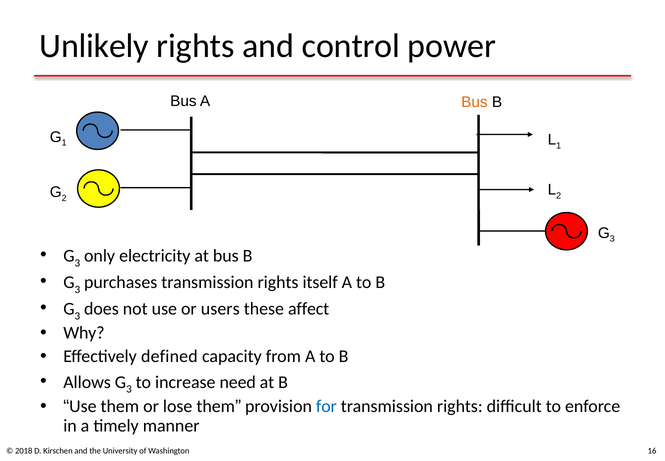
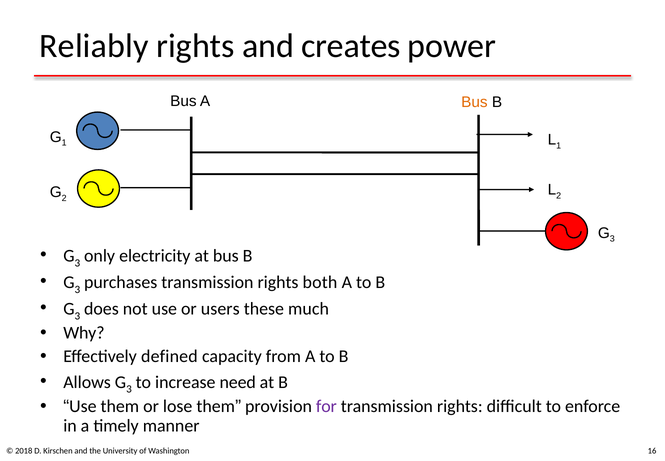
Unlikely: Unlikely -> Reliably
control: control -> creates
itself: itself -> both
affect: affect -> much
for colour: blue -> purple
